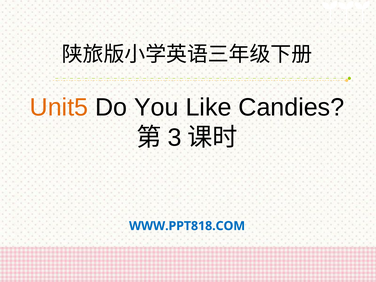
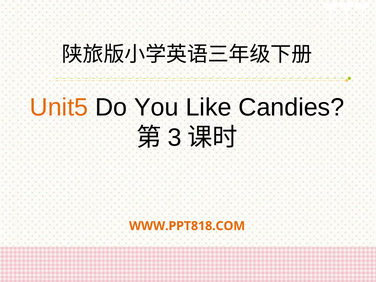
WWW.PPT818.COM colour: blue -> orange
